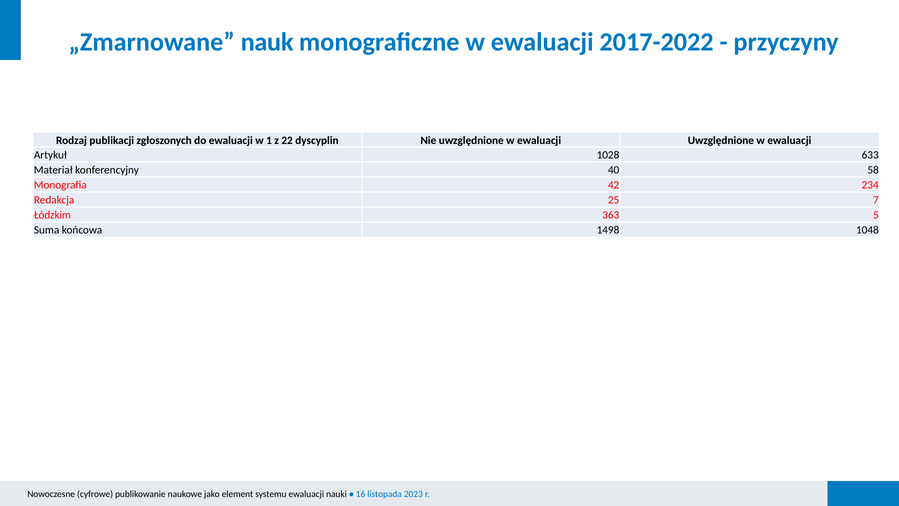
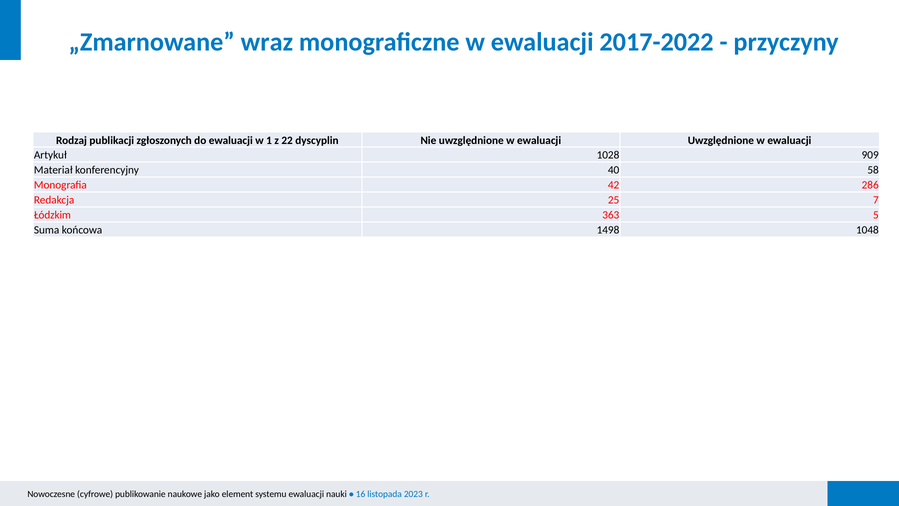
nauk: nauk -> wraz
633: 633 -> 909
234: 234 -> 286
